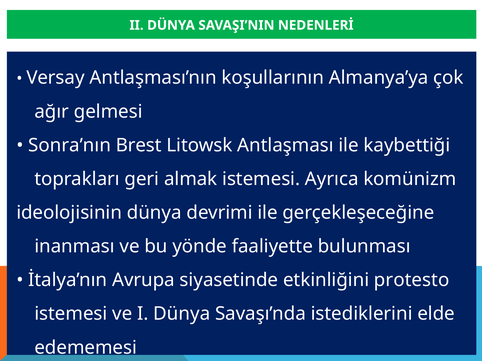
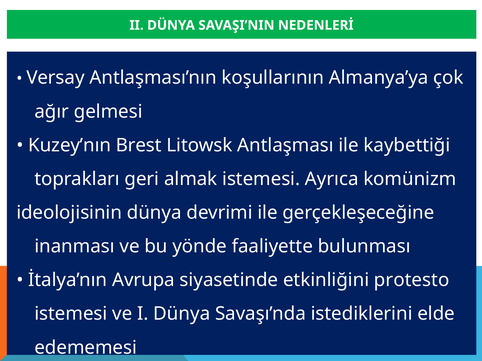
Sonra’nın: Sonra’nın -> Kuzey’nın
